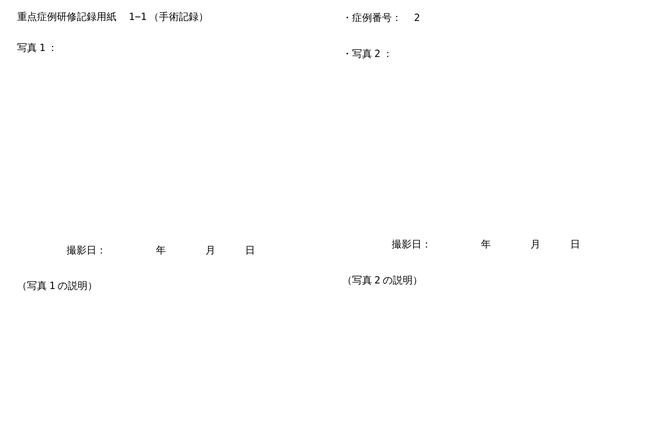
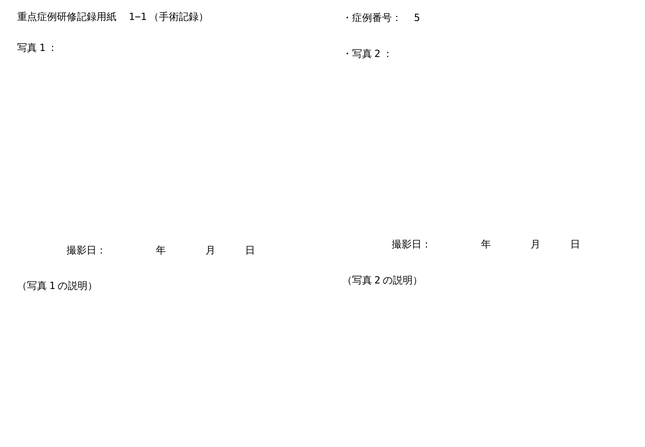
2: 2 -> 5
